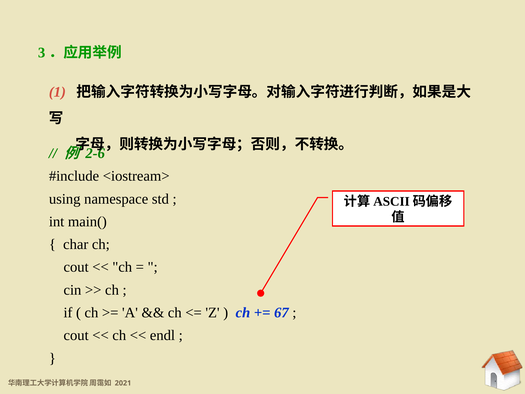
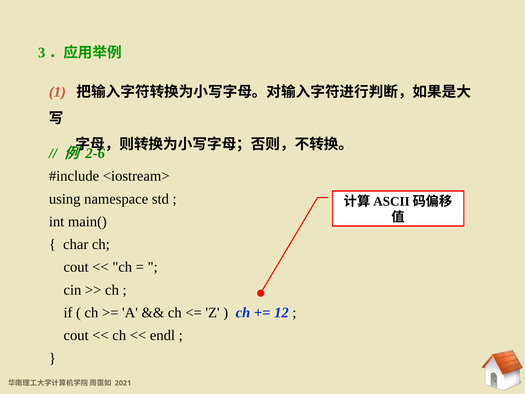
67: 67 -> 12
